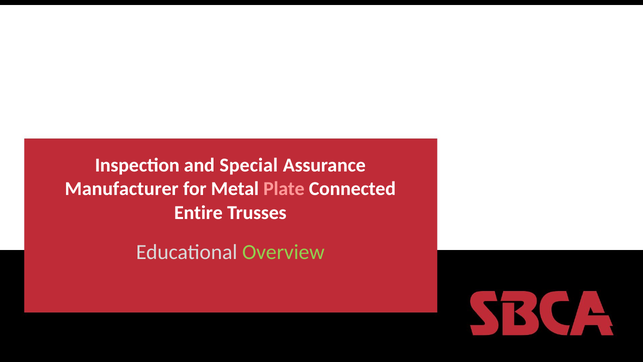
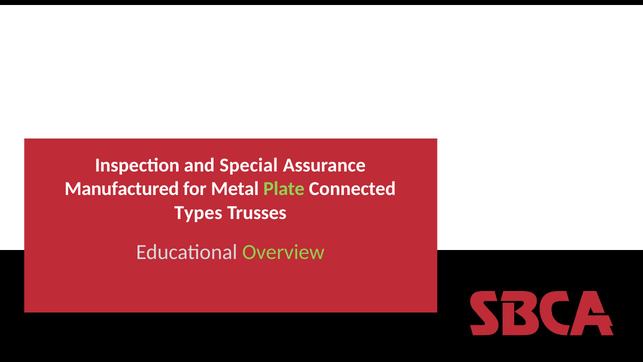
Manufacturer: Manufacturer -> Manufactured
Plate colour: pink -> light green
Entire: Entire -> Types
